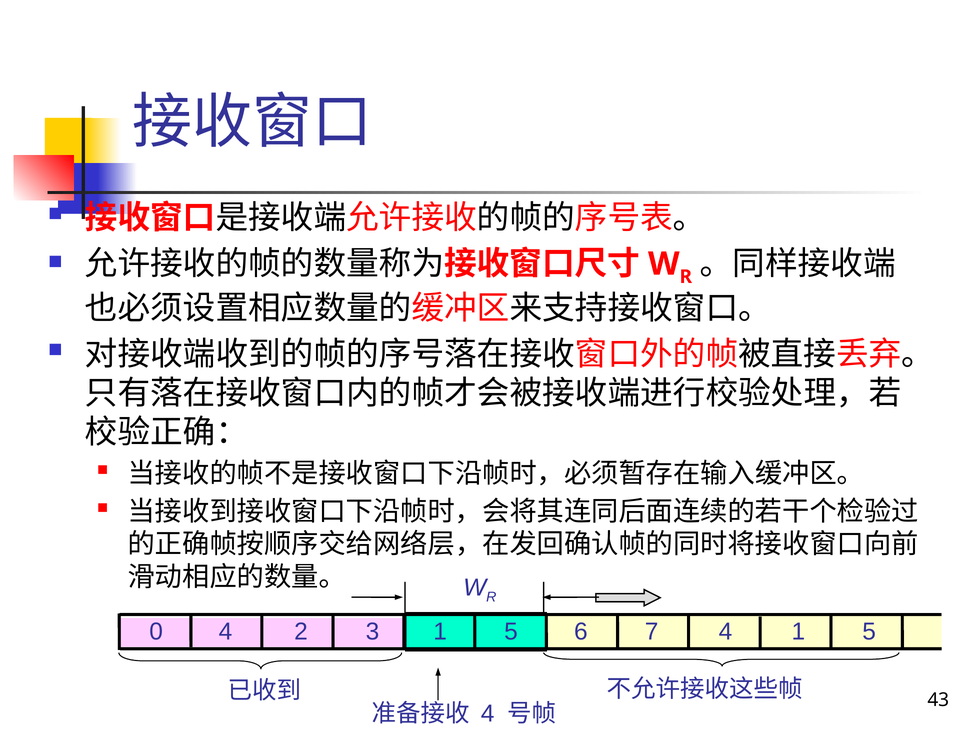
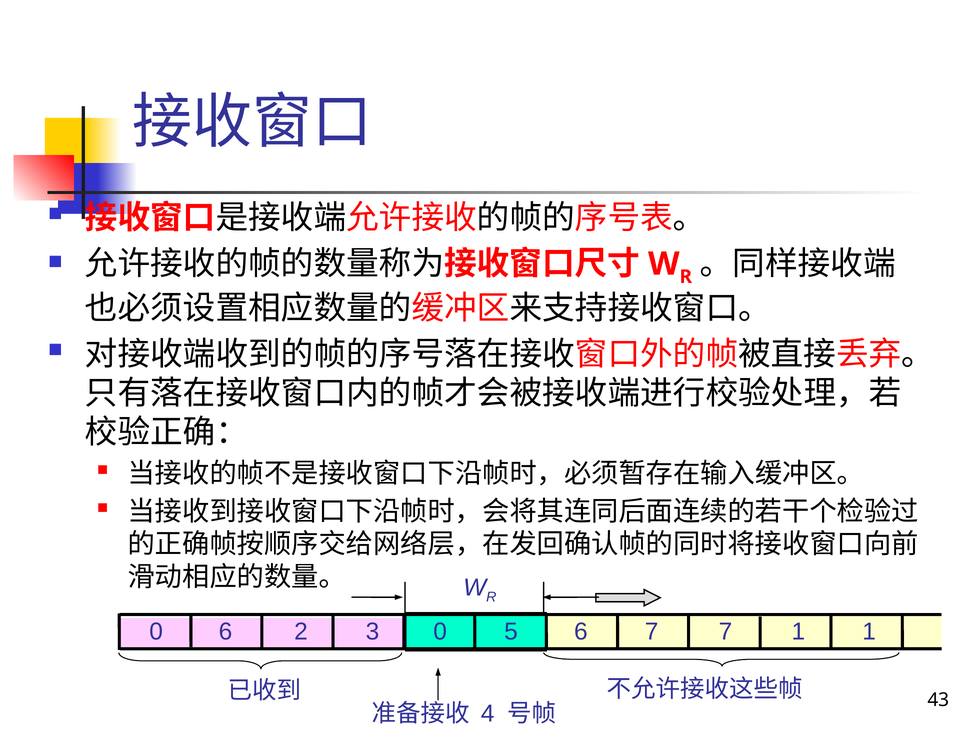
0 4: 4 -> 6
3 1: 1 -> 0
7 4: 4 -> 7
5 at (869, 631): 5 -> 1
